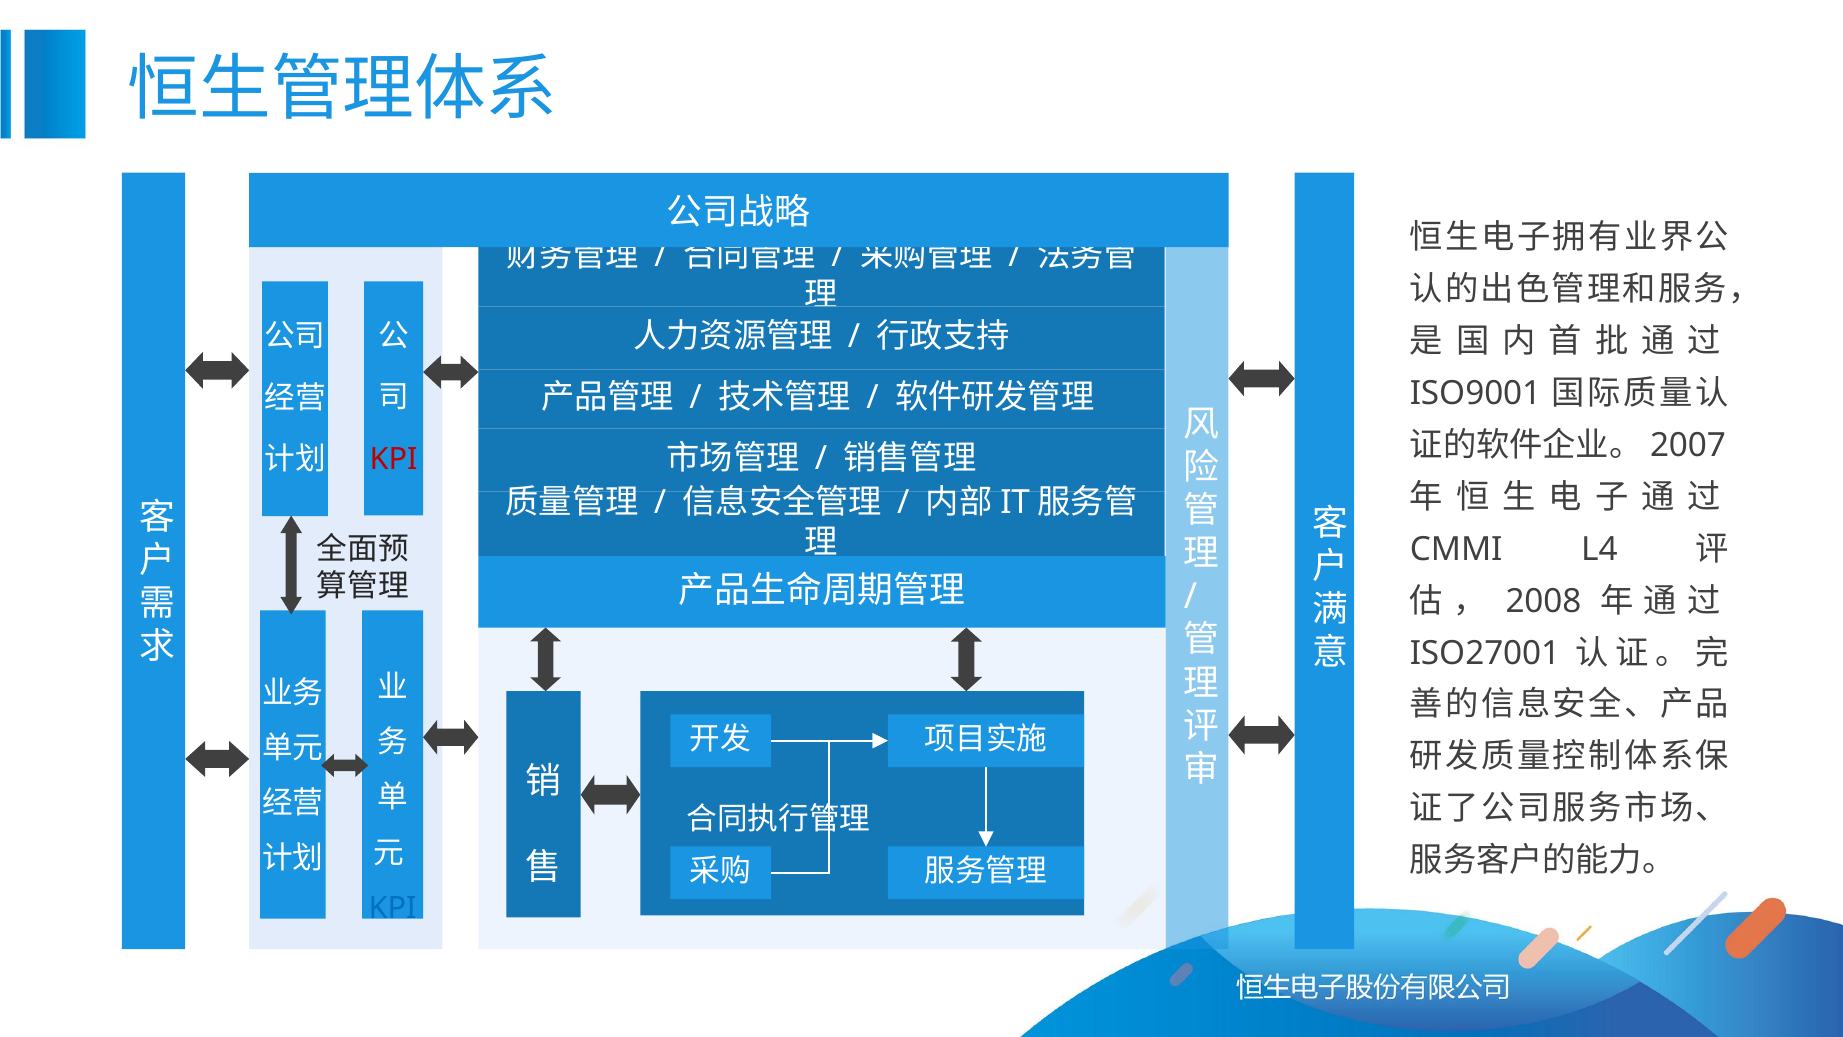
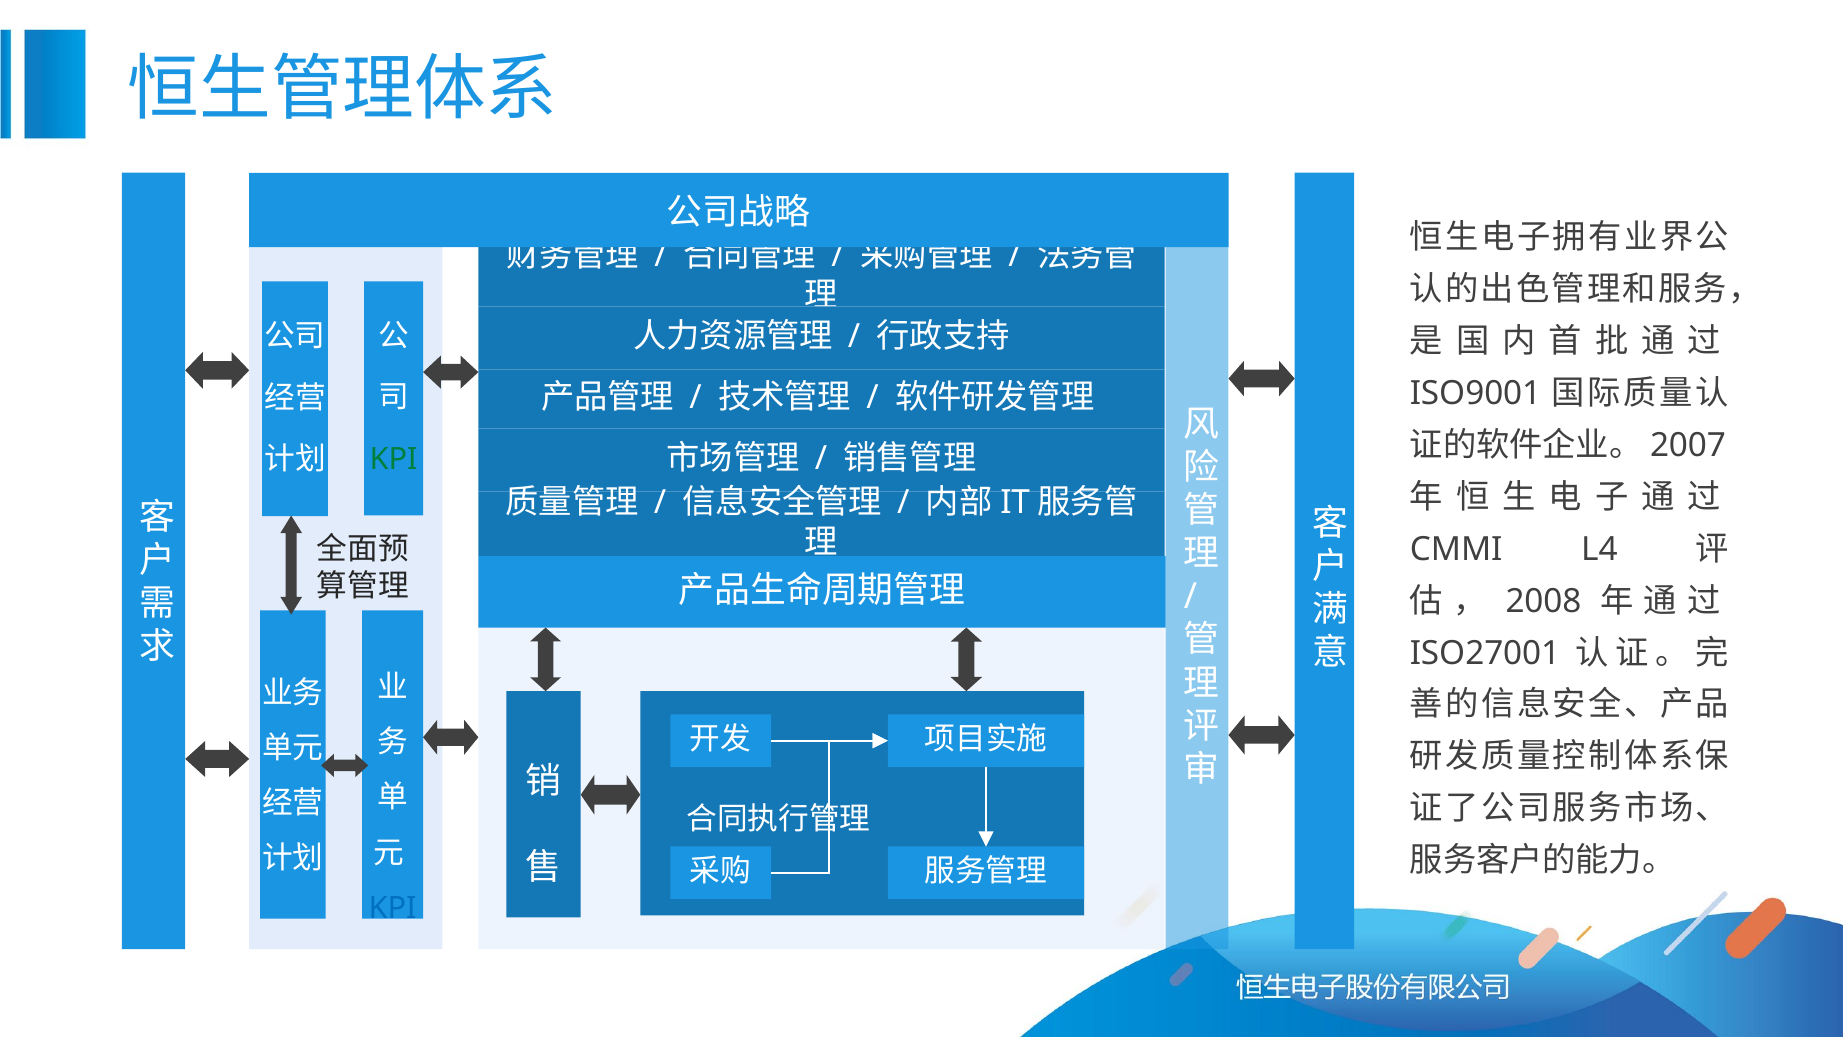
KPI at (394, 459) colour: red -> green
